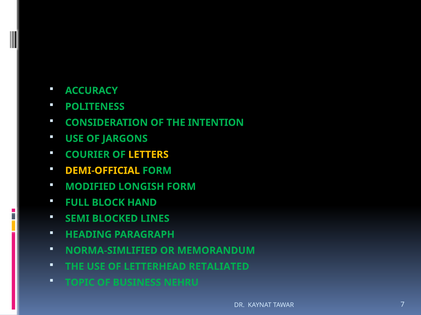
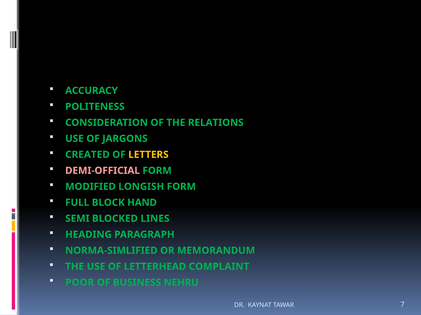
INTENTION: INTENTION -> RELATIONS
COURIER: COURIER -> CREATED
DEMI-OFFICIAL colour: yellow -> pink
RETALIATED: RETALIATED -> COMPLAINT
TOPIC: TOPIC -> POOR
